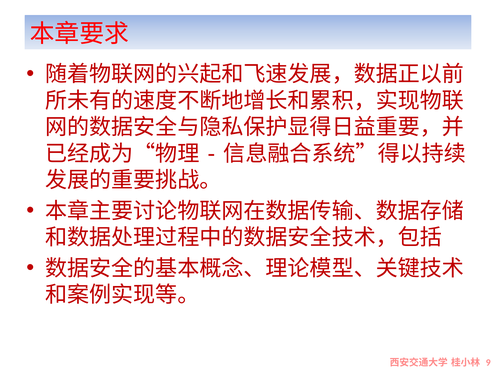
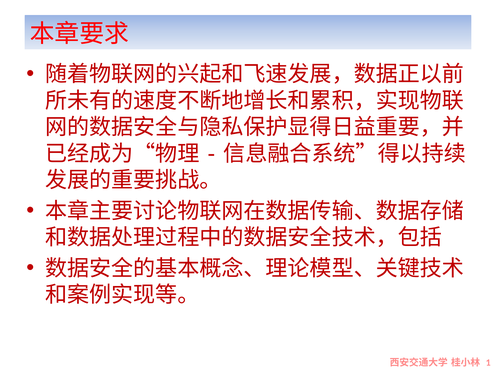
9: 9 -> 1
